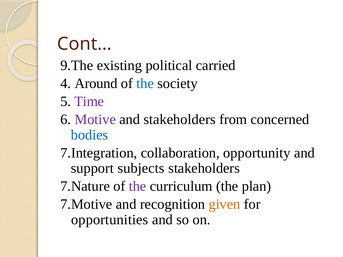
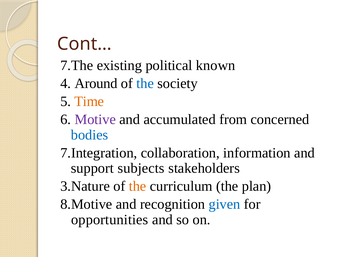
9.The: 9.The -> 7.The
carried: carried -> known
Time colour: purple -> orange
and stakeholders: stakeholders -> accumulated
opportunity: opportunity -> information
7.Nature: 7.Nature -> 3.Nature
the at (138, 186) colour: purple -> orange
7.Motive: 7.Motive -> 8.Motive
given colour: orange -> blue
